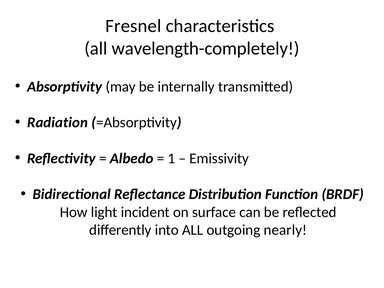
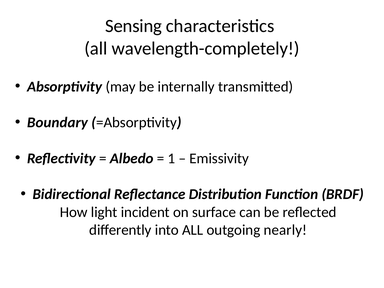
Fresnel: Fresnel -> Sensing
Radiation: Radiation -> Boundary
